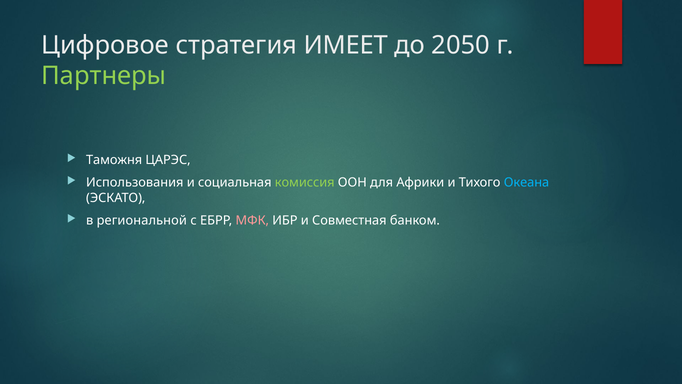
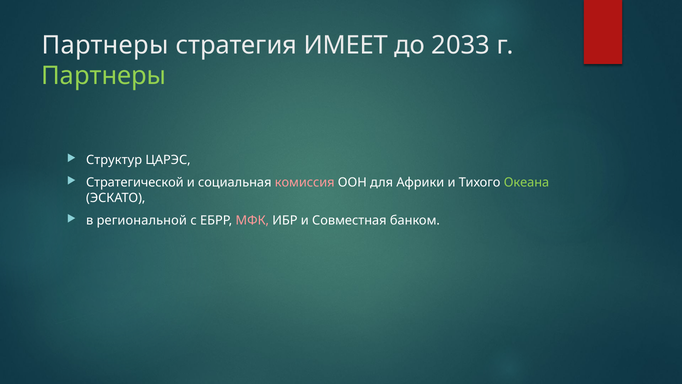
Цифровое at (105, 45): Цифровое -> Партнеры
2050: 2050 -> 2033
Таможня: Таможня -> Структур
Использования: Использования -> Стратегической
комиссия colour: light green -> pink
Океана colour: light blue -> light green
